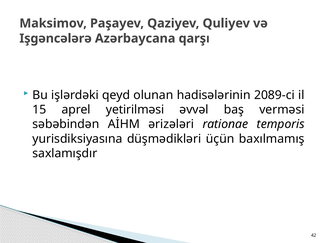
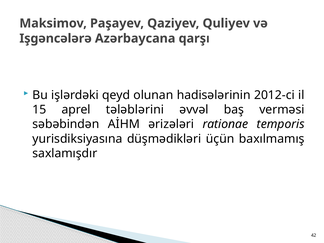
2089-ci: 2089-ci -> 2012-ci
yetirilməsi: yetirilməsi -> tələblərini
